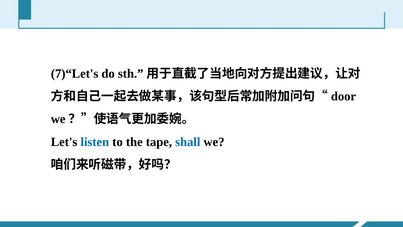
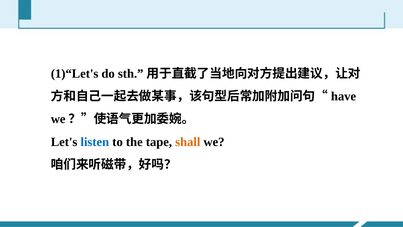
7)“Let's: 7)“Let's -> 1)“Let's
door: door -> have
shall colour: blue -> orange
